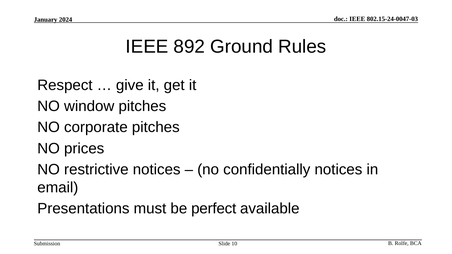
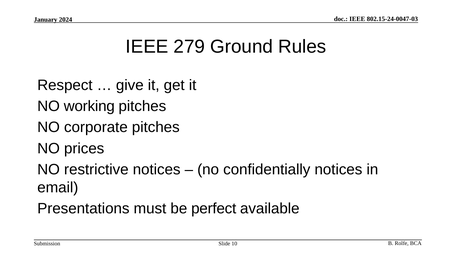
892: 892 -> 279
window: window -> working
